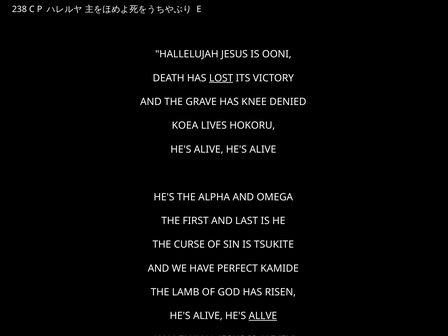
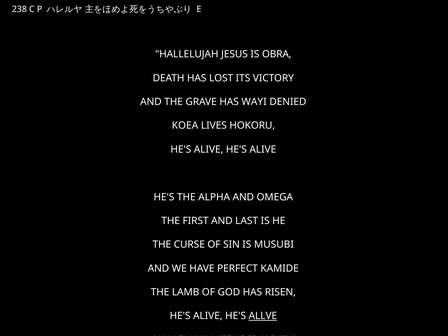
OONI: OONI -> OBRA
LOST underline: present -> none
KNEE: KNEE -> WAYI
TSUKITE: TSUKITE -> MUSUBI
